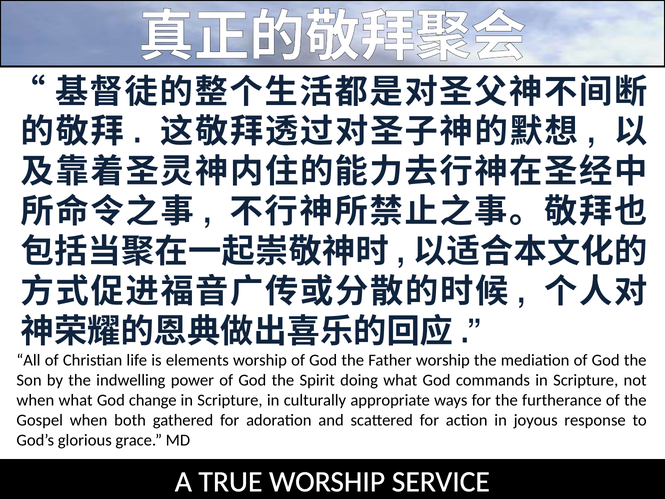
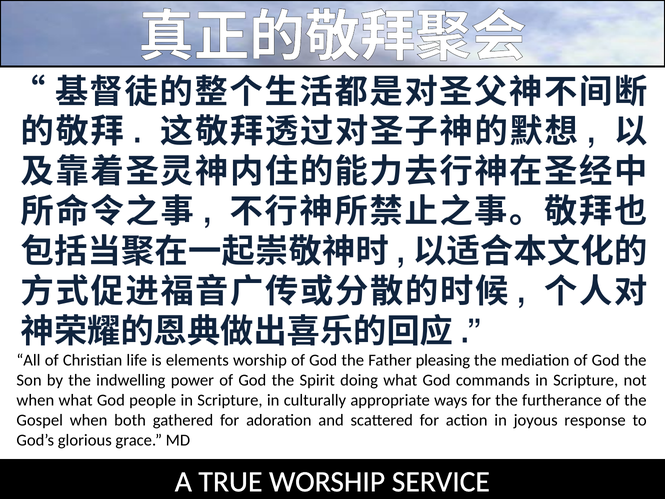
Father worship: worship -> pleasing
change: change -> people
